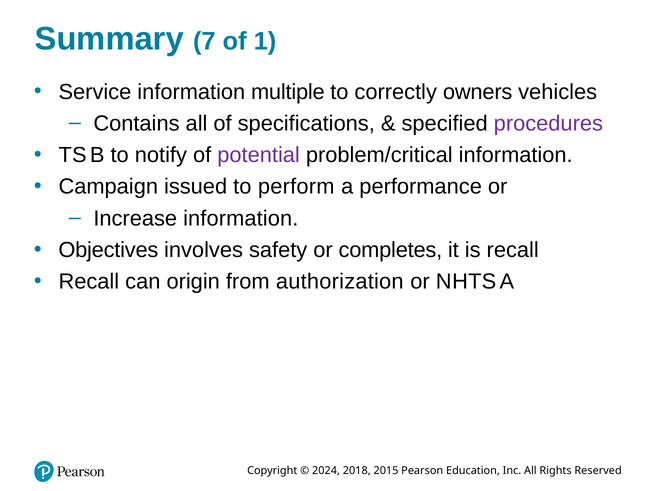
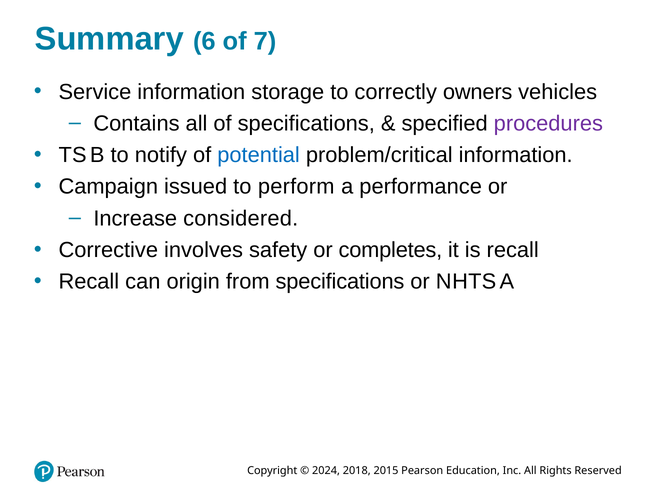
7: 7 -> 6
1: 1 -> 7
multiple: multiple -> storage
potential colour: purple -> blue
Increase information: information -> considered
Objectives: Objectives -> Corrective
from authorization: authorization -> specifications
